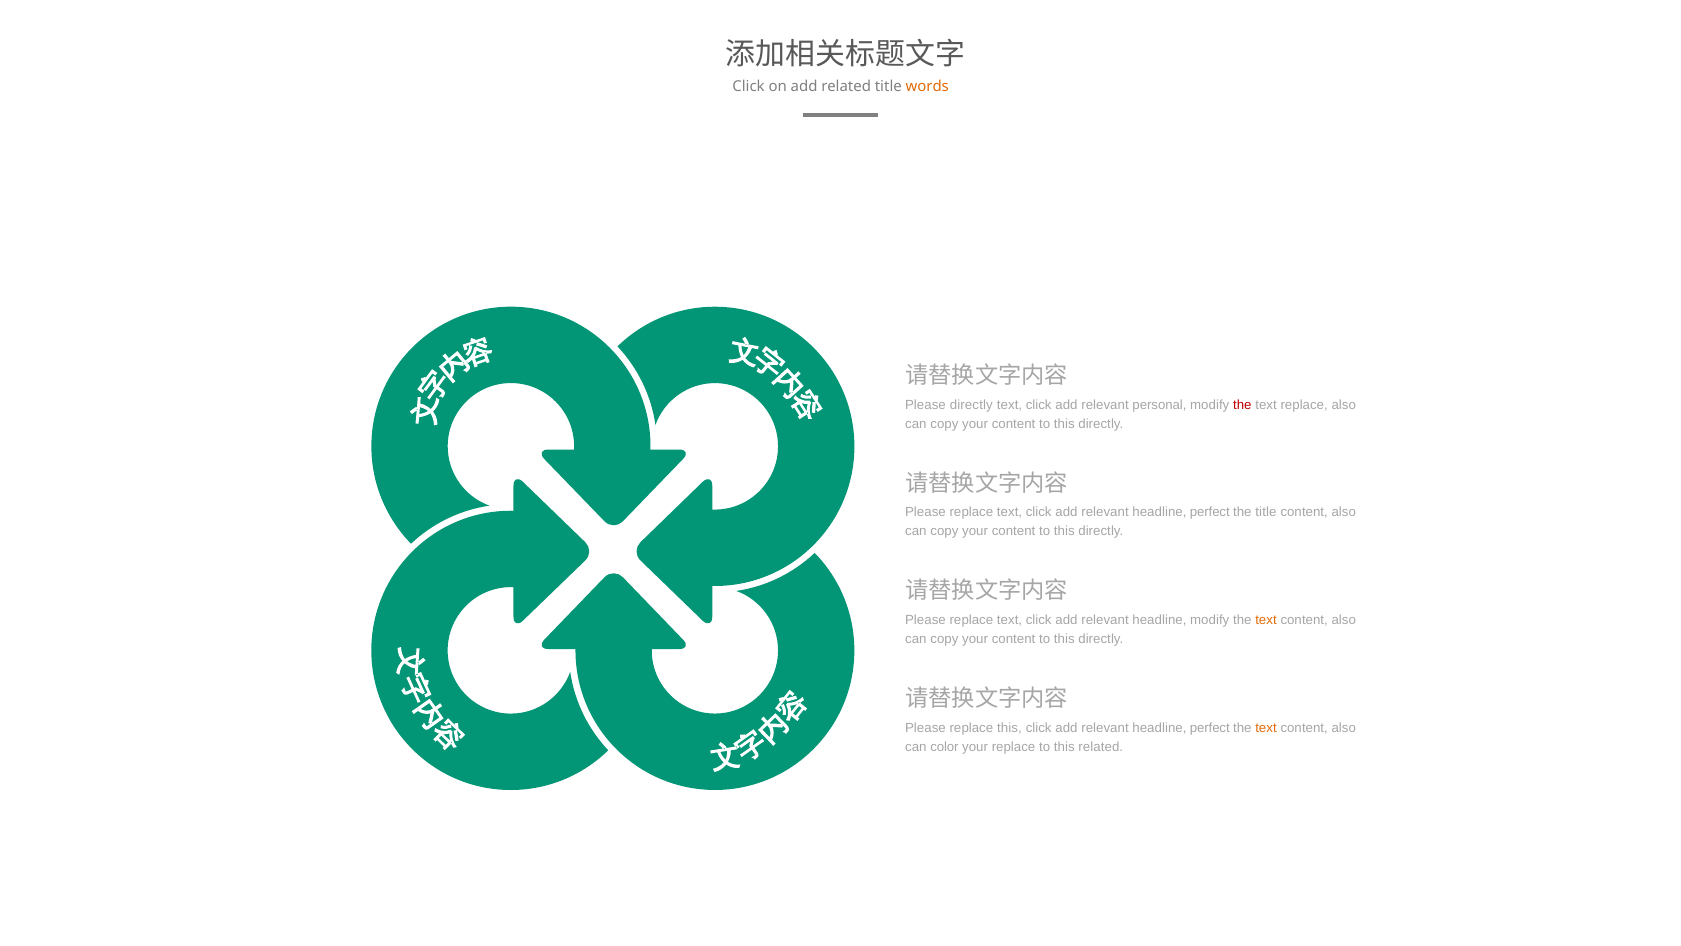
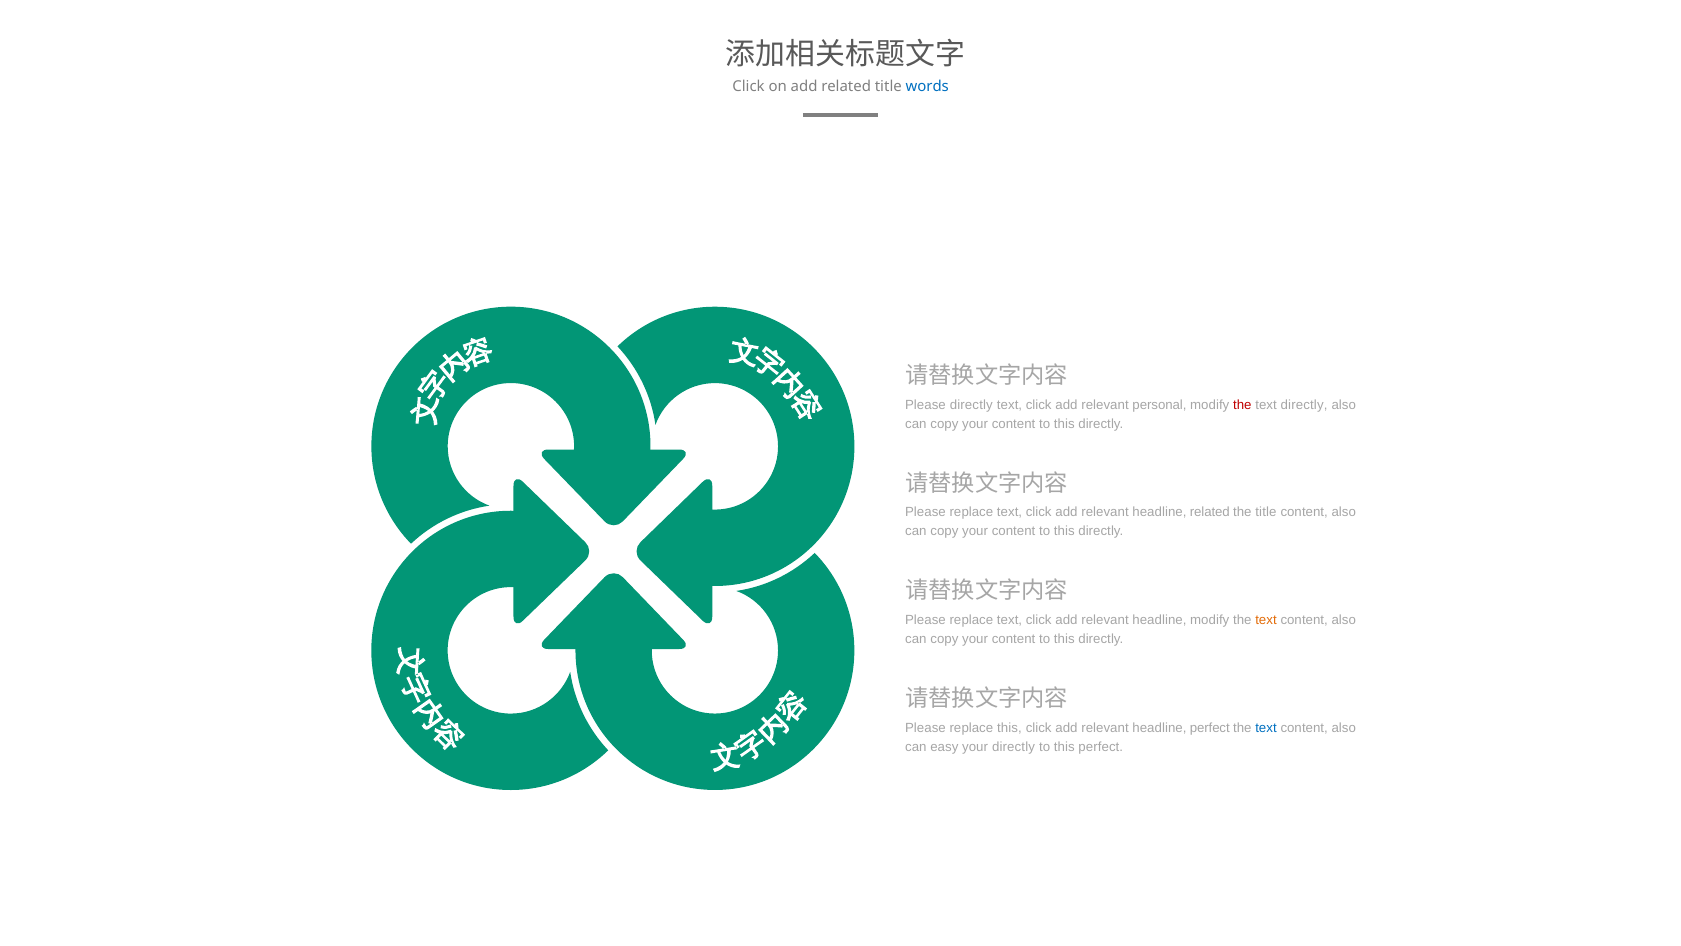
words colour: orange -> blue
text replace: replace -> directly
perfect at (1210, 512): perfect -> related
text at (1266, 728) colour: orange -> blue
color: color -> easy
your replace: replace -> directly
this related: related -> perfect
